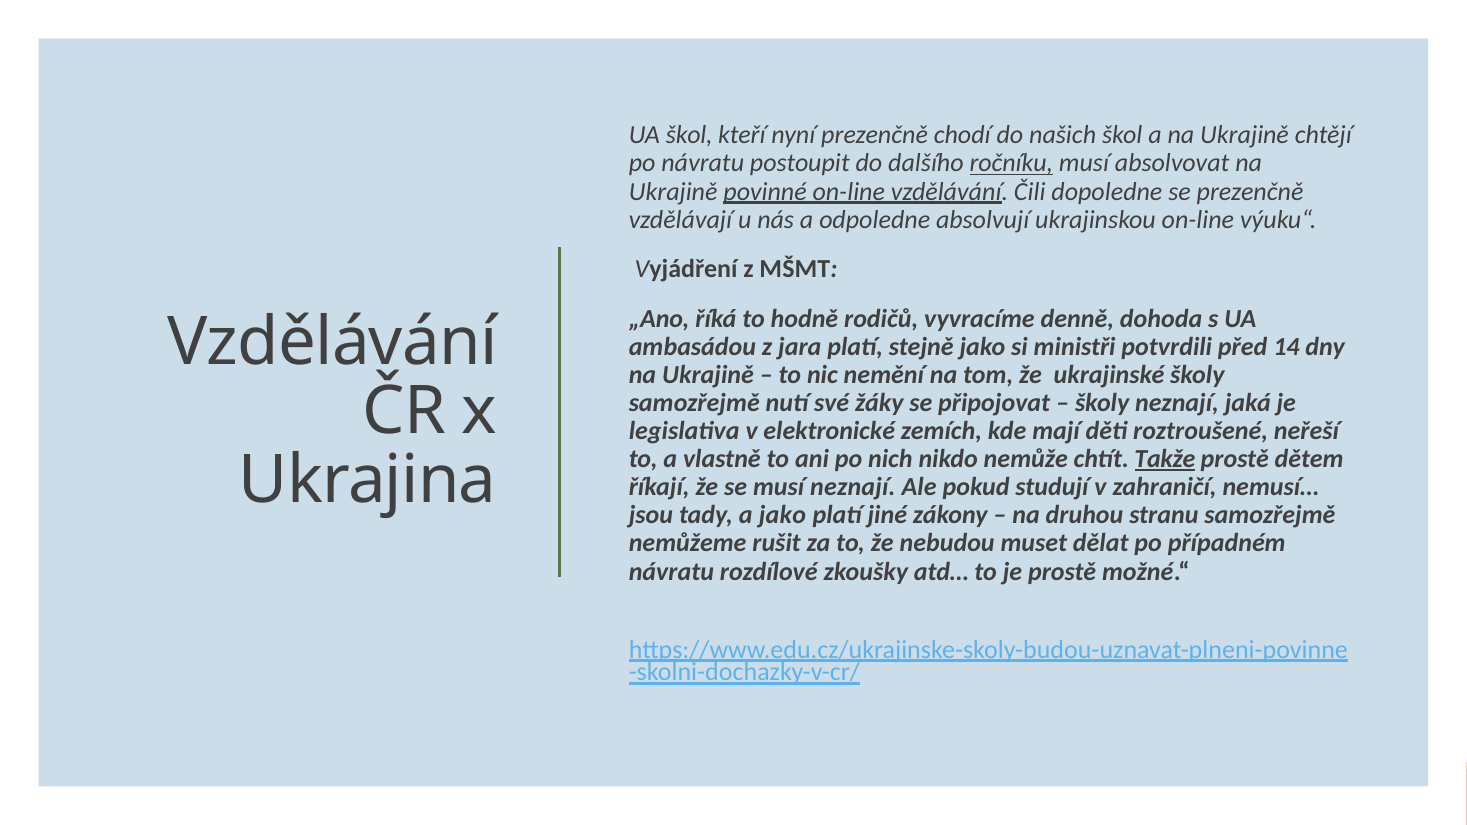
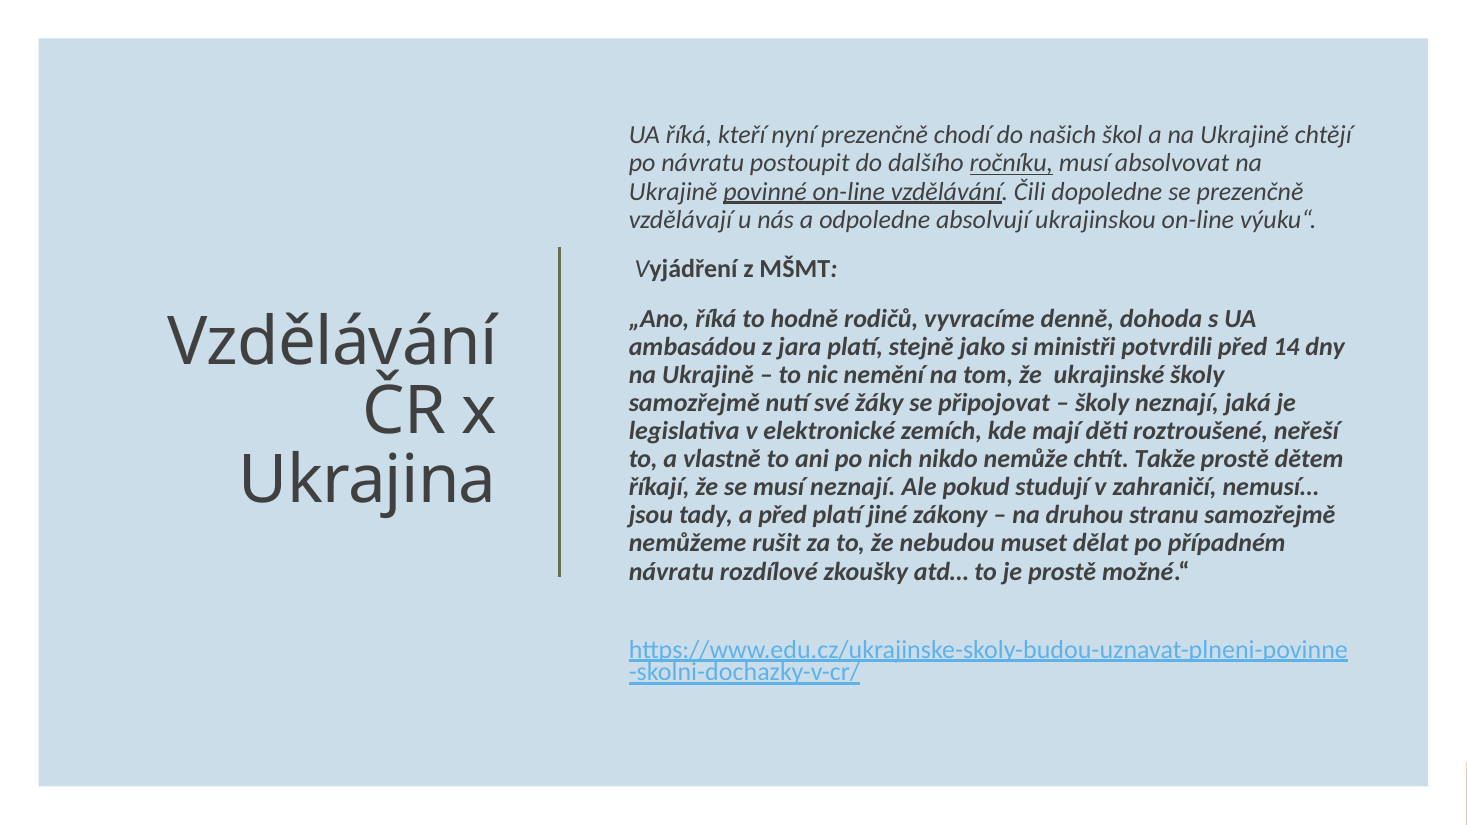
UA škol: škol -> říká
Takže underline: present -> none
a jako: jako -> před
